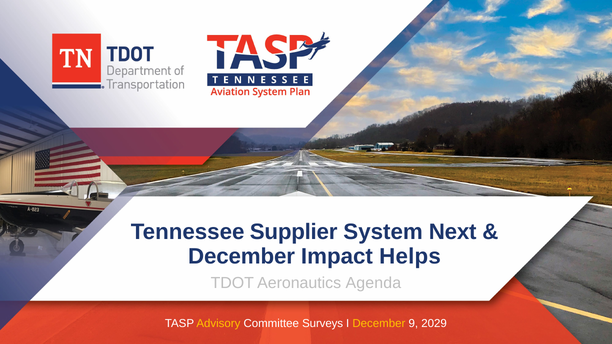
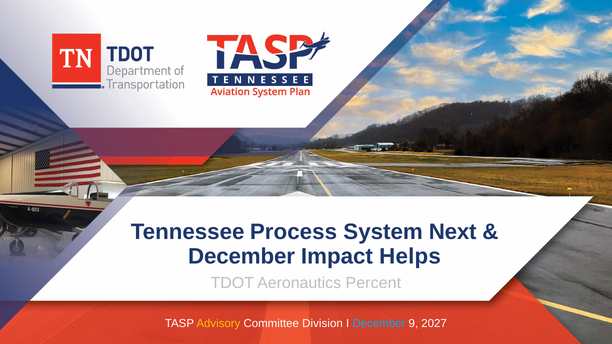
Supplier: Supplier -> Process
Agenda: Agenda -> Percent
Surveys: Surveys -> Division
December at (379, 324) colour: yellow -> light blue
2029: 2029 -> 2027
